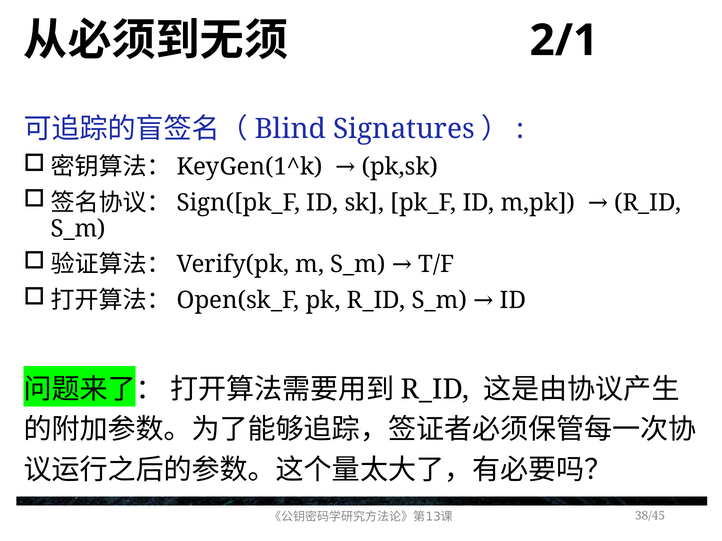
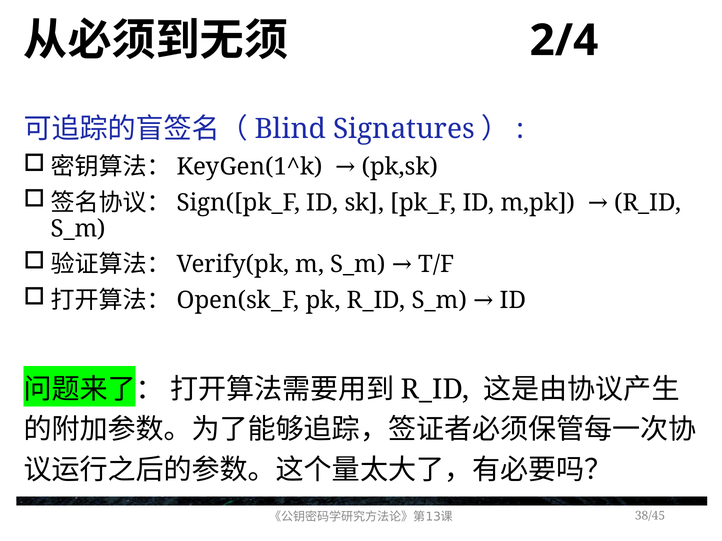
2/1: 2/1 -> 2/4
